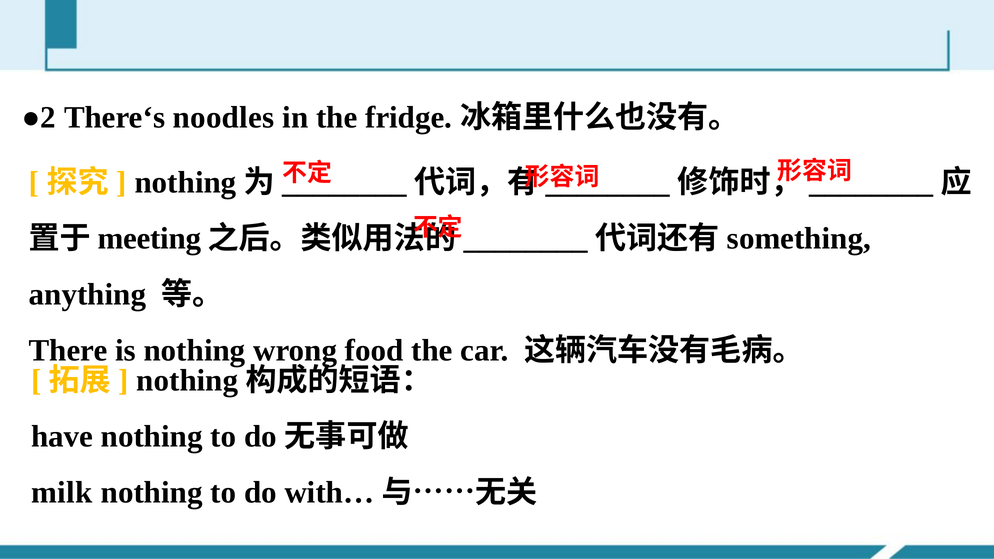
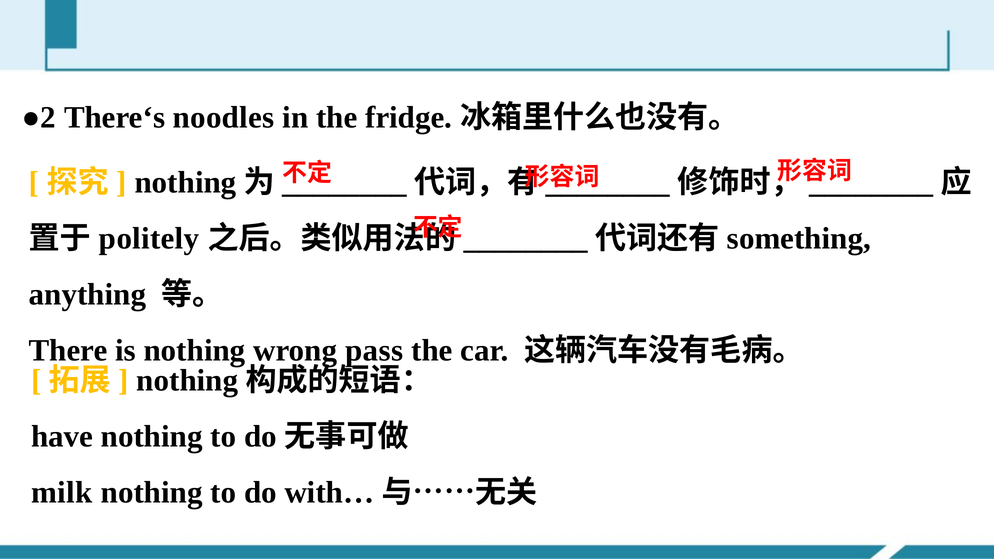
meeting: meeting -> politely
food: food -> pass
